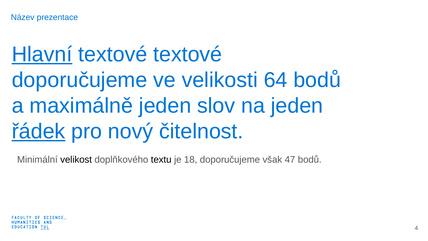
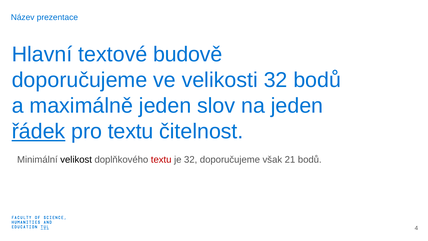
Hlavní underline: present -> none
textové textové: textové -> budově
velikosti 64: 64 -> 32
pro nový: nový -> textu
textu at (161, 160) colour: black -> red
je 18: 18 -> 32
47: 47 -> 21
